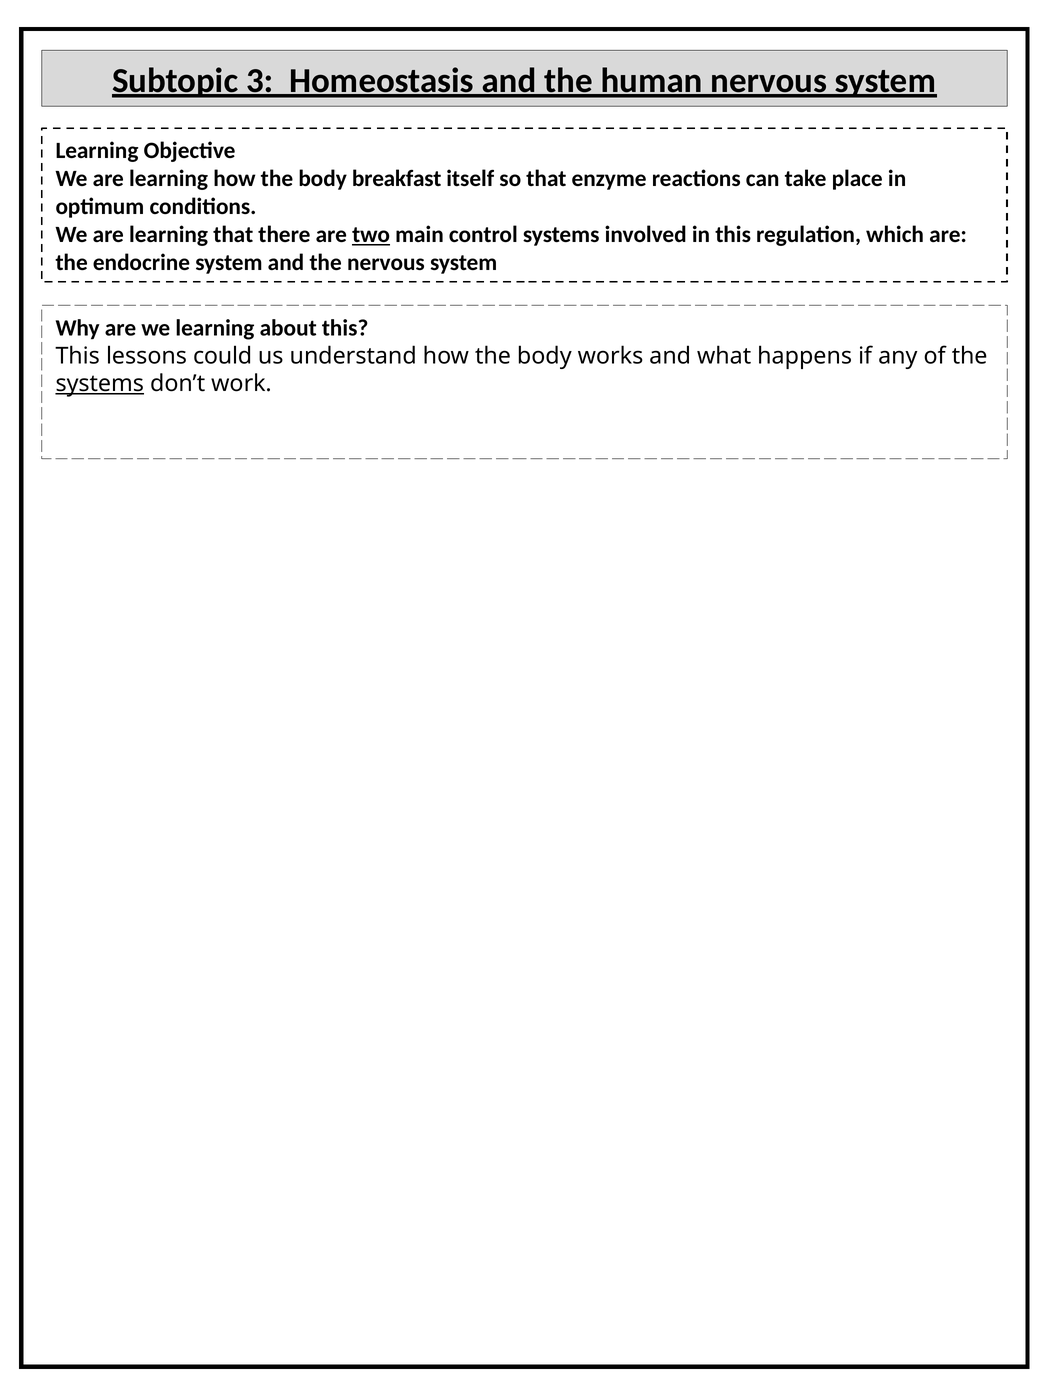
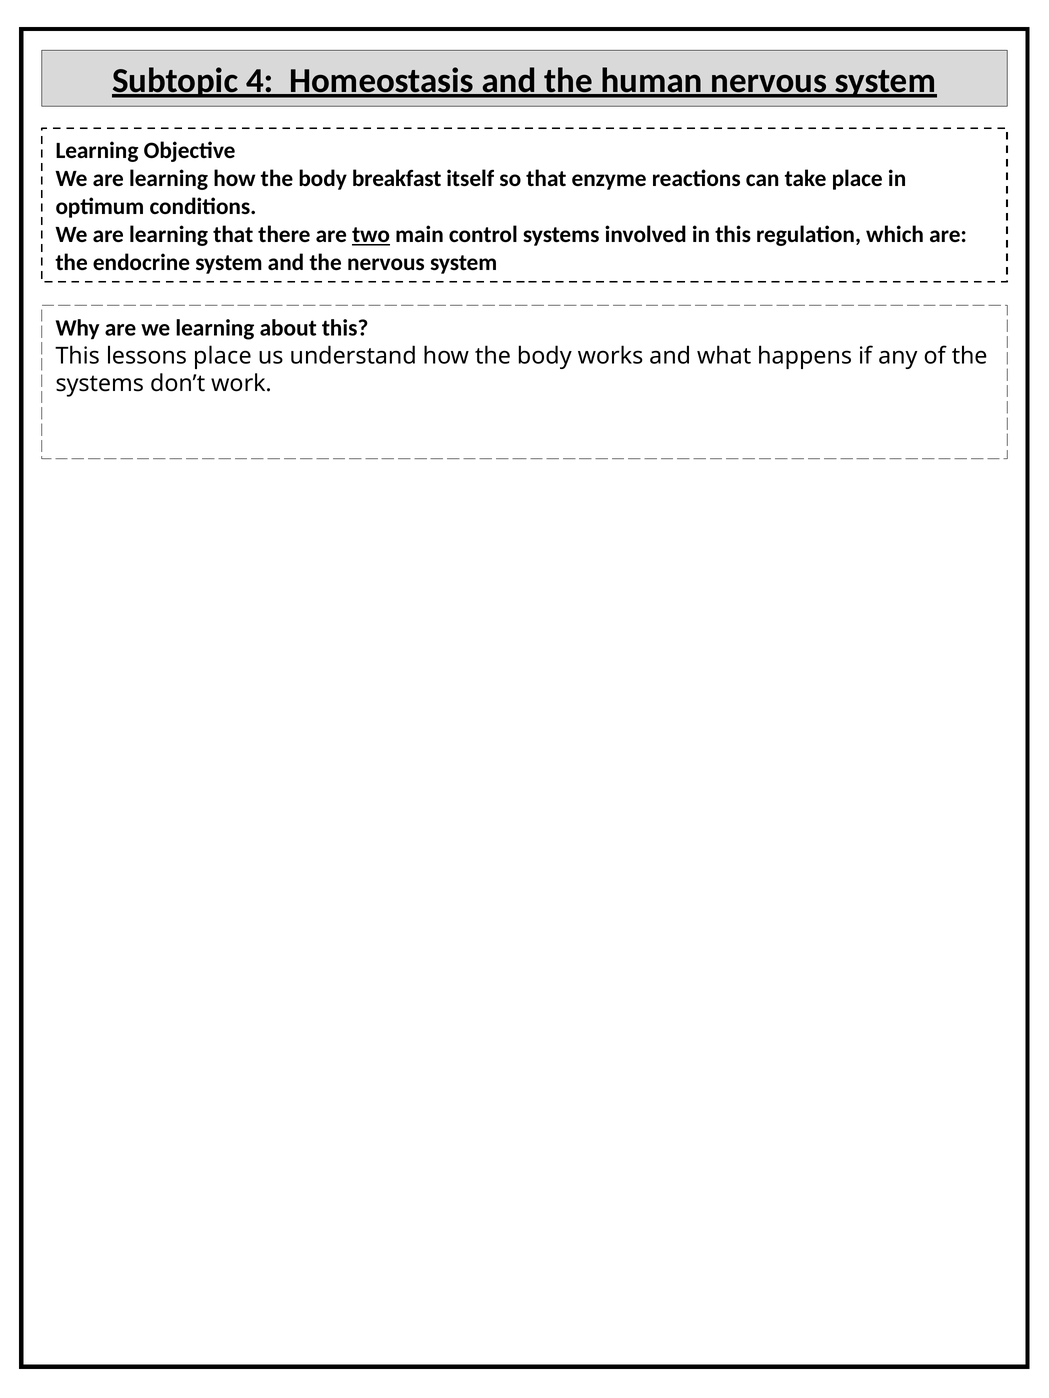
3: 3 -> 4
lessons could: could -> place
systems at (100, 384) underline: present -> none
